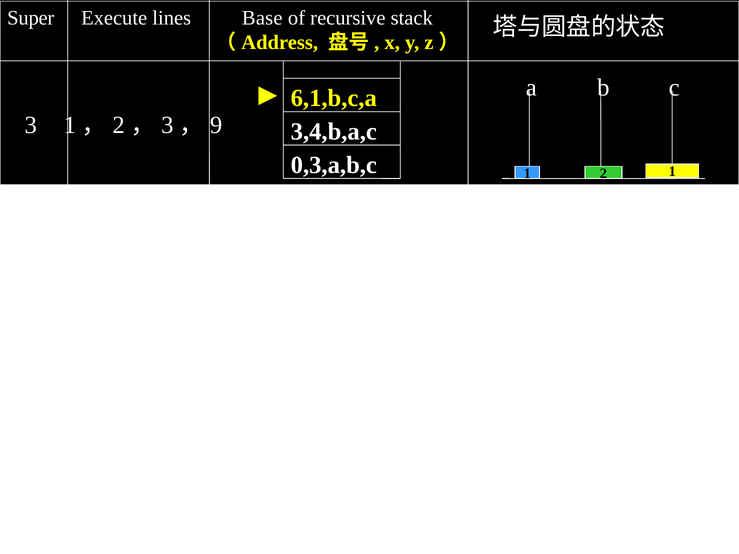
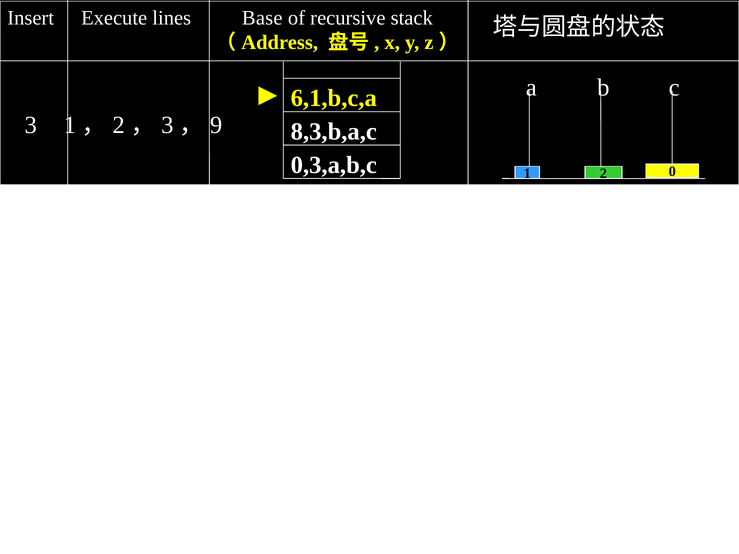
Super: Super -> Insert
3,4,b,a,c: 3,4,b,a,c -> 8,3,b,a,c
0,3,a,b,c 1: 1 -> 0
